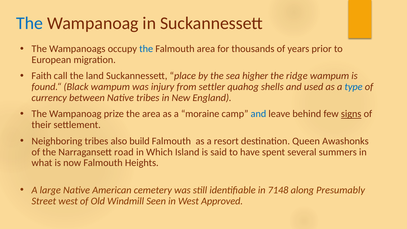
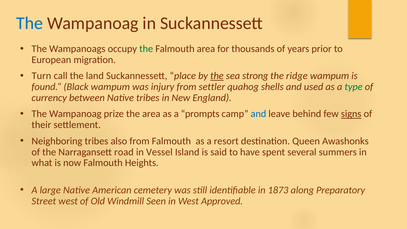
the at (146, 49) colour: blue -> green
Faith: Faith -> Turn
the at (217, 76) underline: none -> present
higher: higher -> strong
type colour: blue -> green
moraine: moraine -> prompts
also build: build -> from
Which: Which -> Vessel
7148: 7148 -> 1873
Presumably: Presumably -> Preparatory
